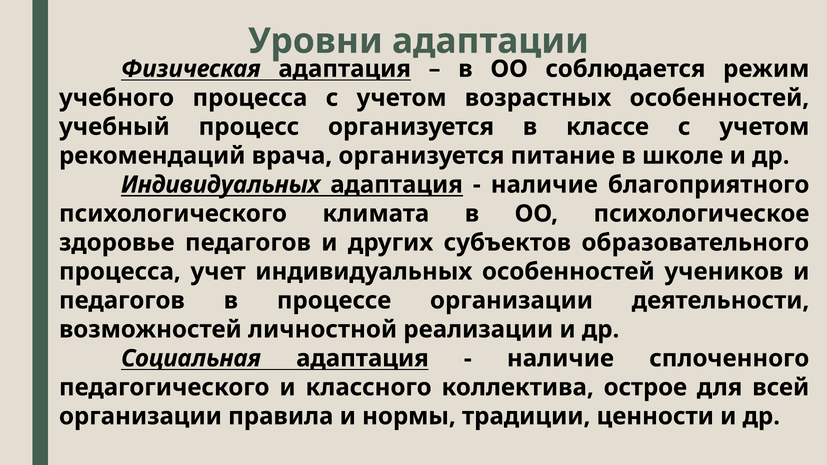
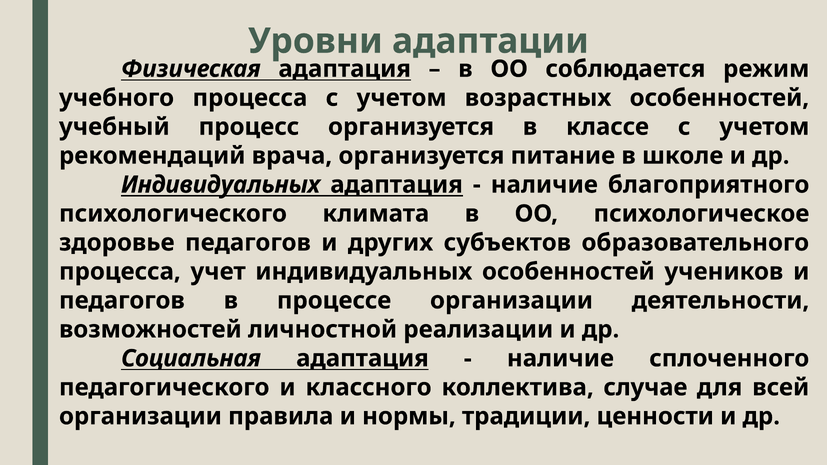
острое: острое -> случае
